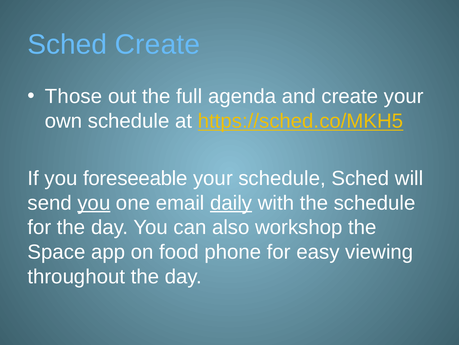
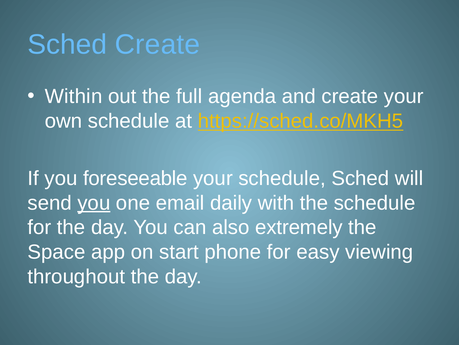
Those: Those -> Within
daily underline: present -> none
workshop: workshop -> extremely
food: food -> start
